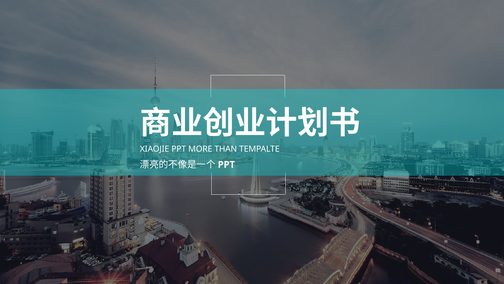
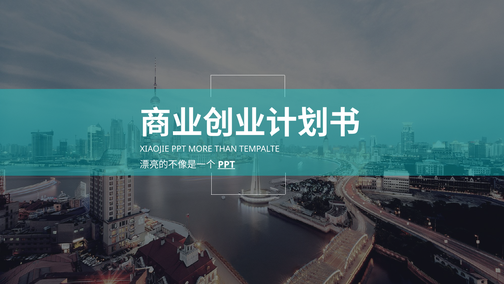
PPT at (226, 164) underline: none -> present
